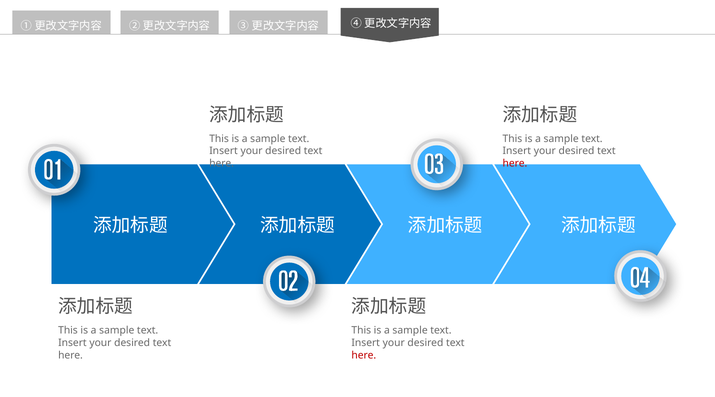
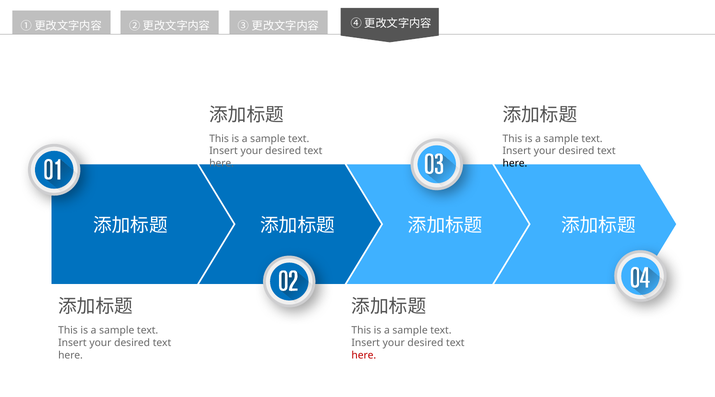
here at (515, 163) colour: red -> black
